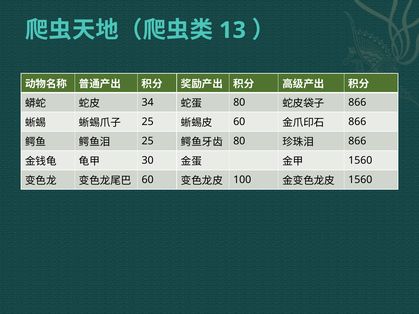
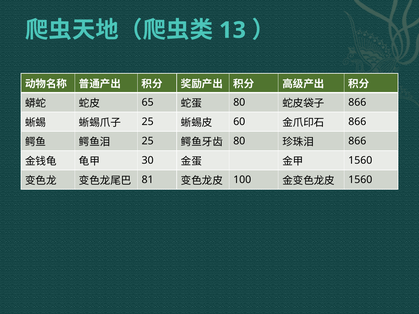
34: 34 -> 65
60 at (148, 180): 60 -> 81
